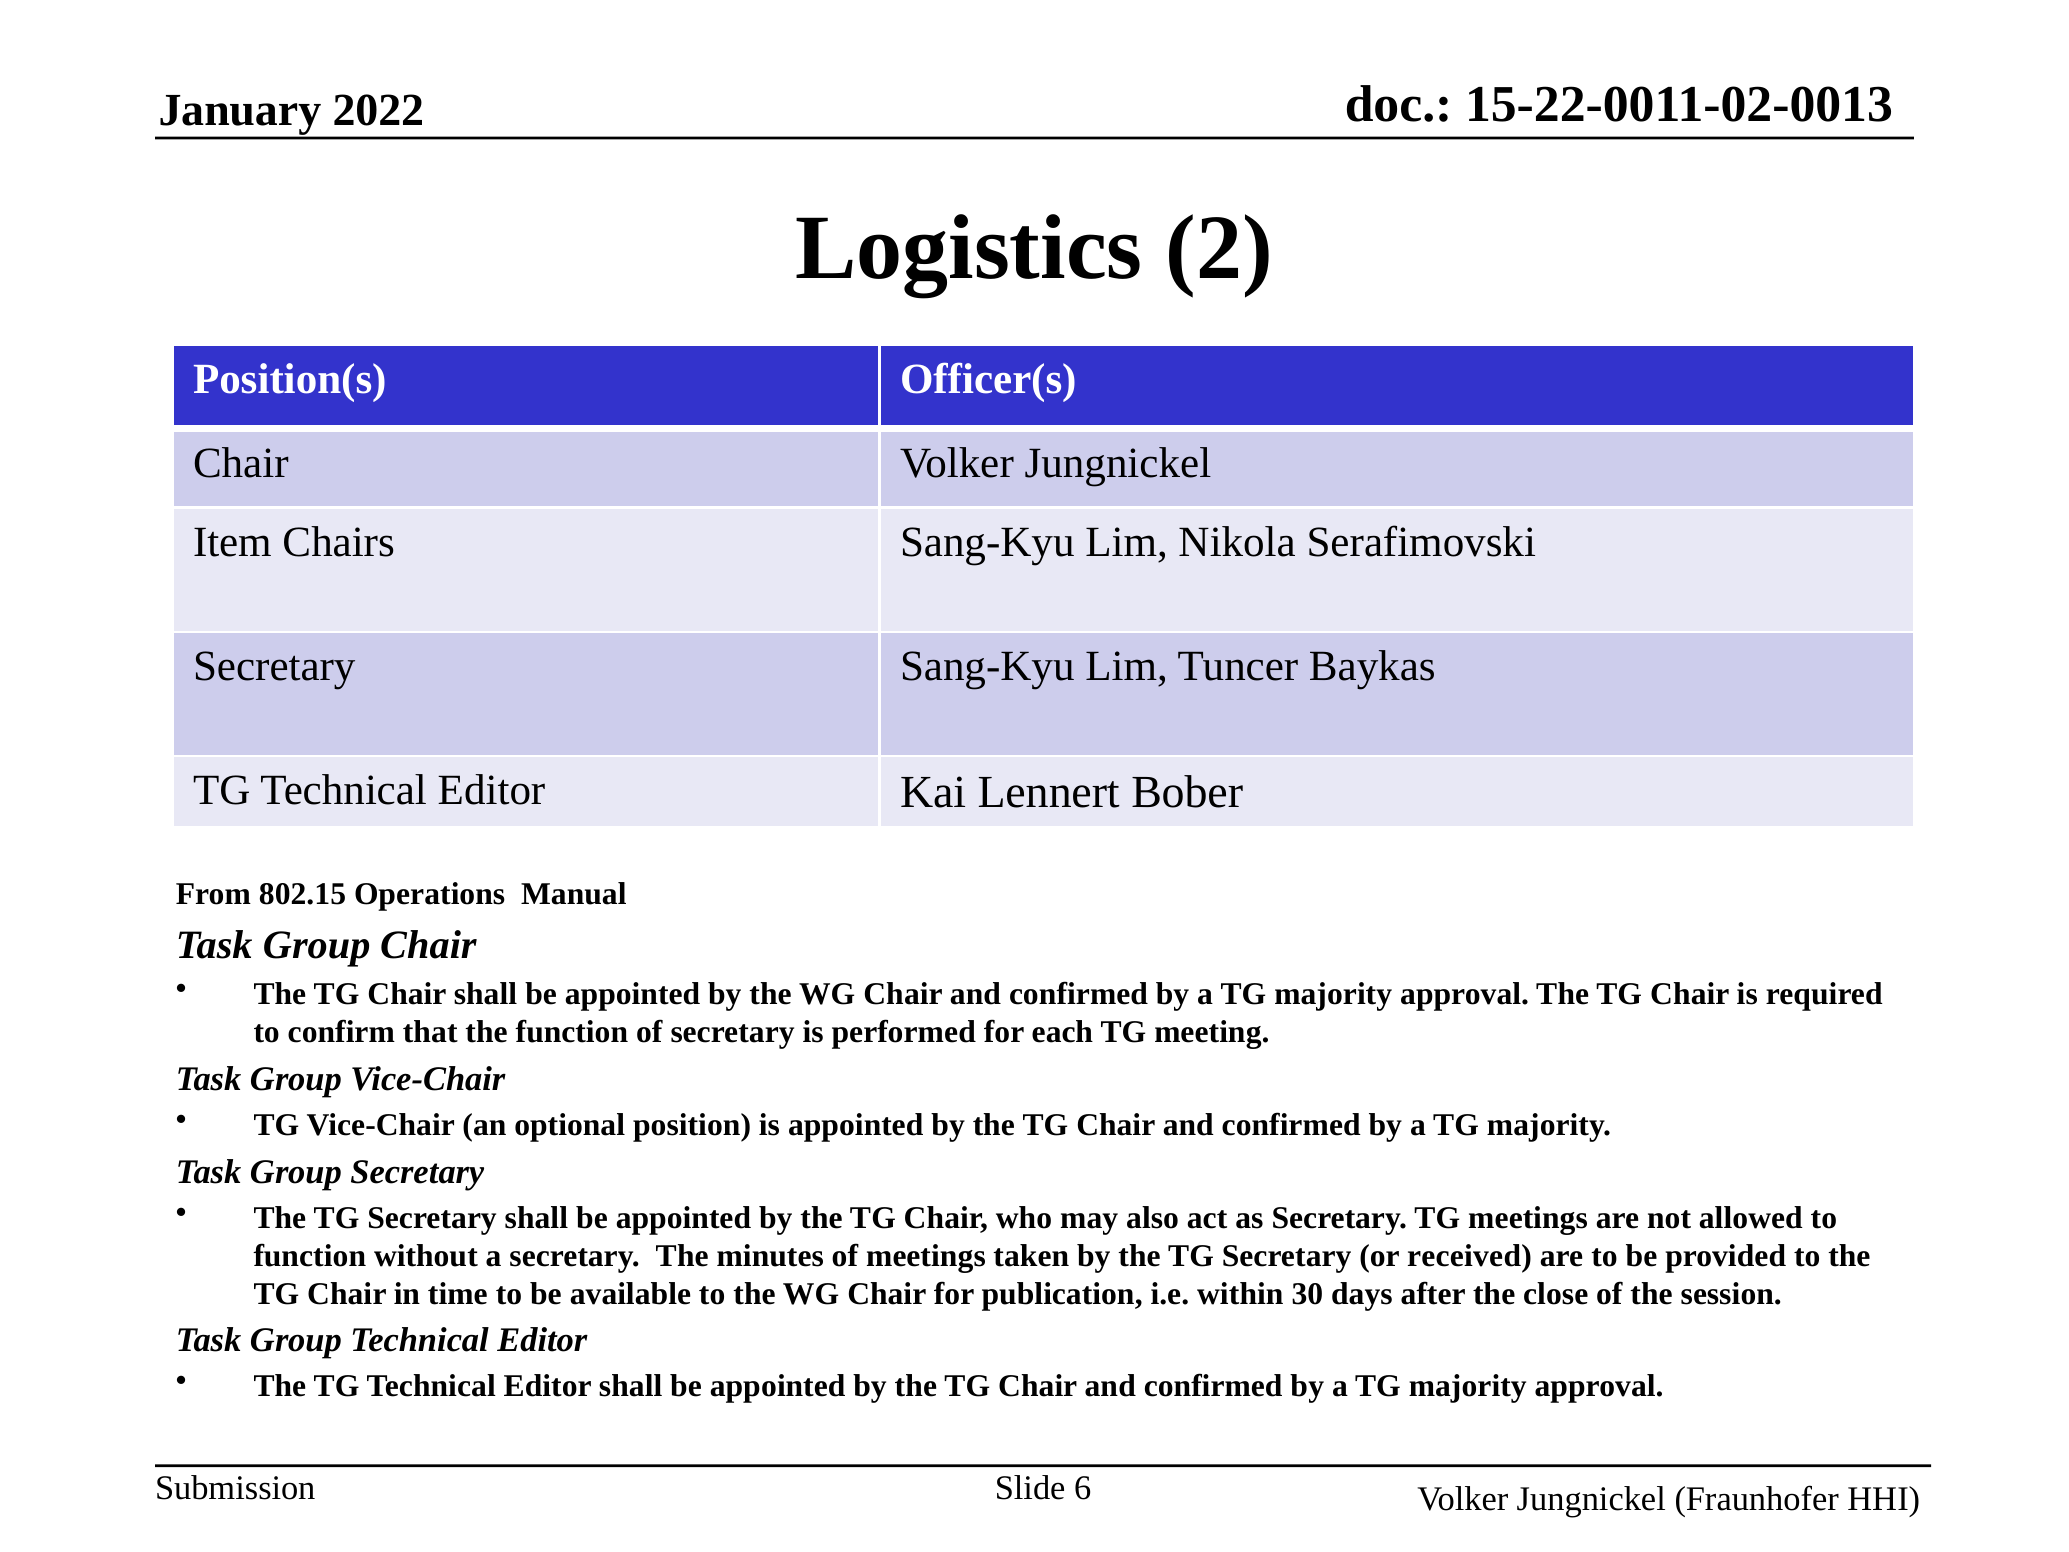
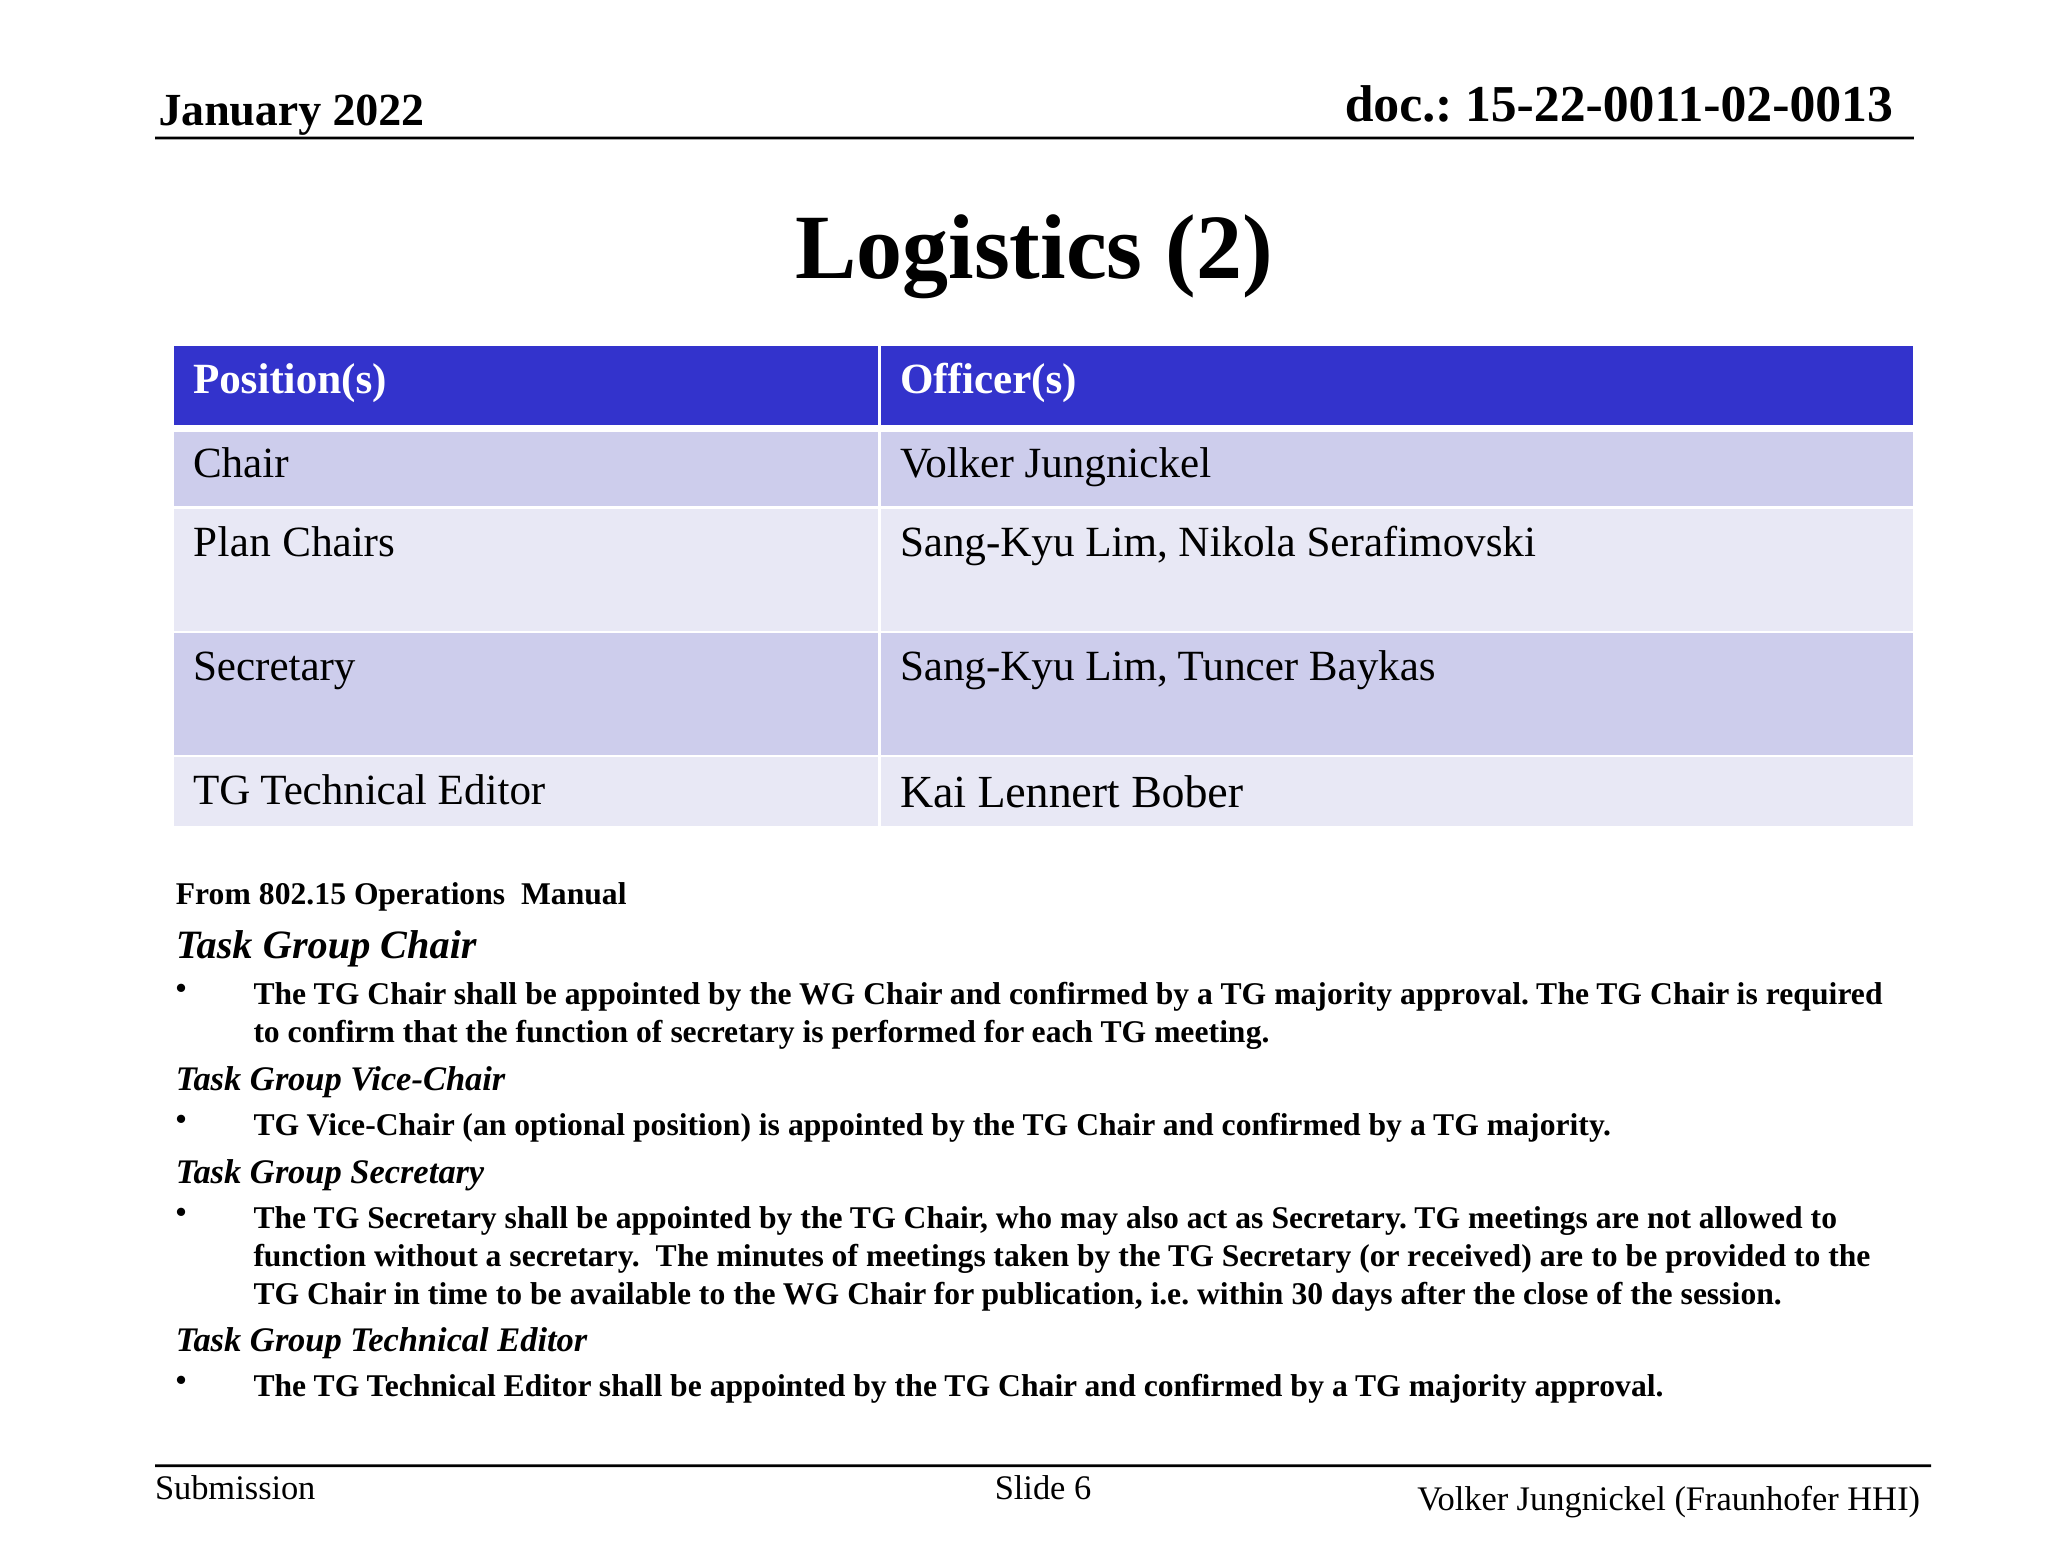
Item: Item -> Plan
